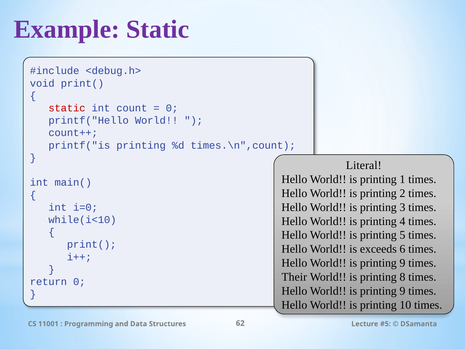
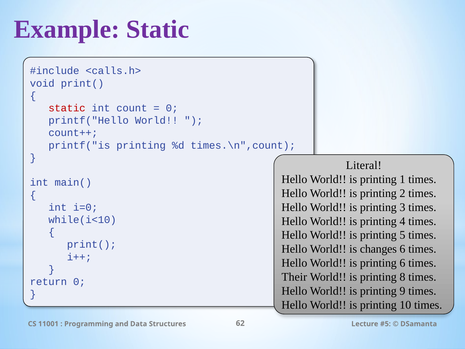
<debug.h>: <debug.h> -> <calls.h>
exceeds: exceeds -> changes
9 at (402, 263): 9 -> 6
